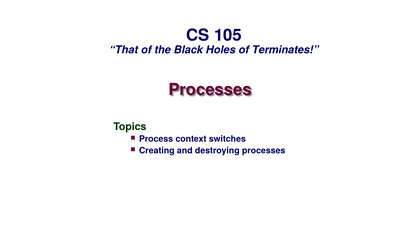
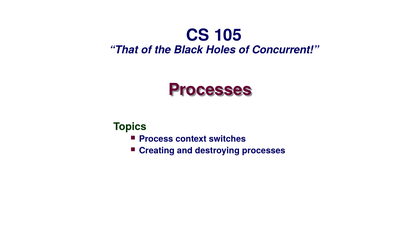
Terminates: Terminates -> Concurrent
